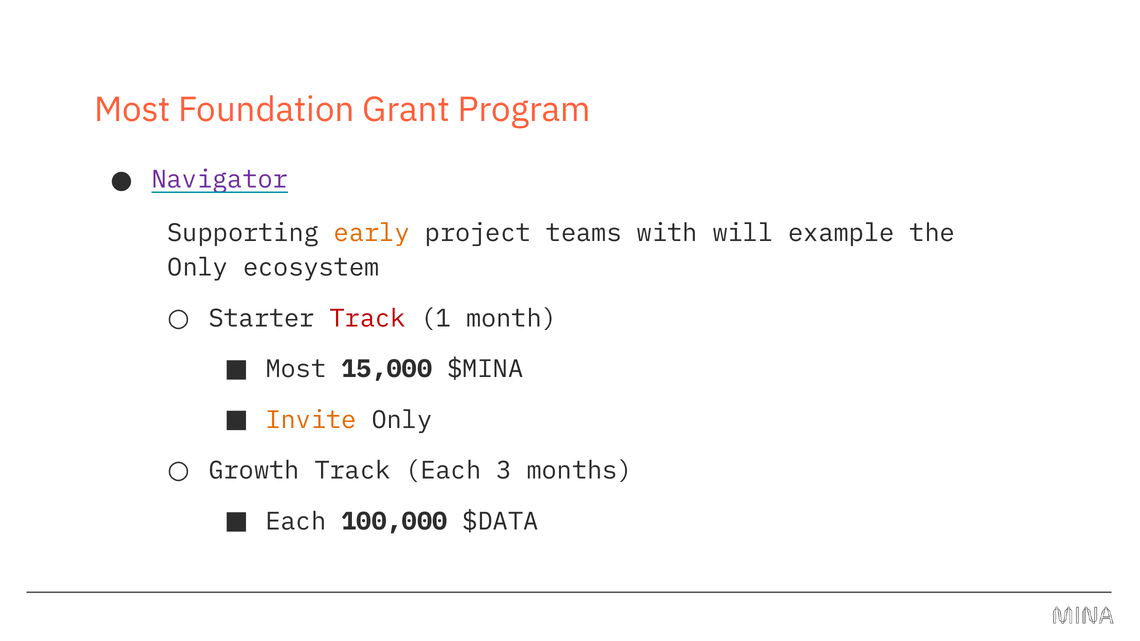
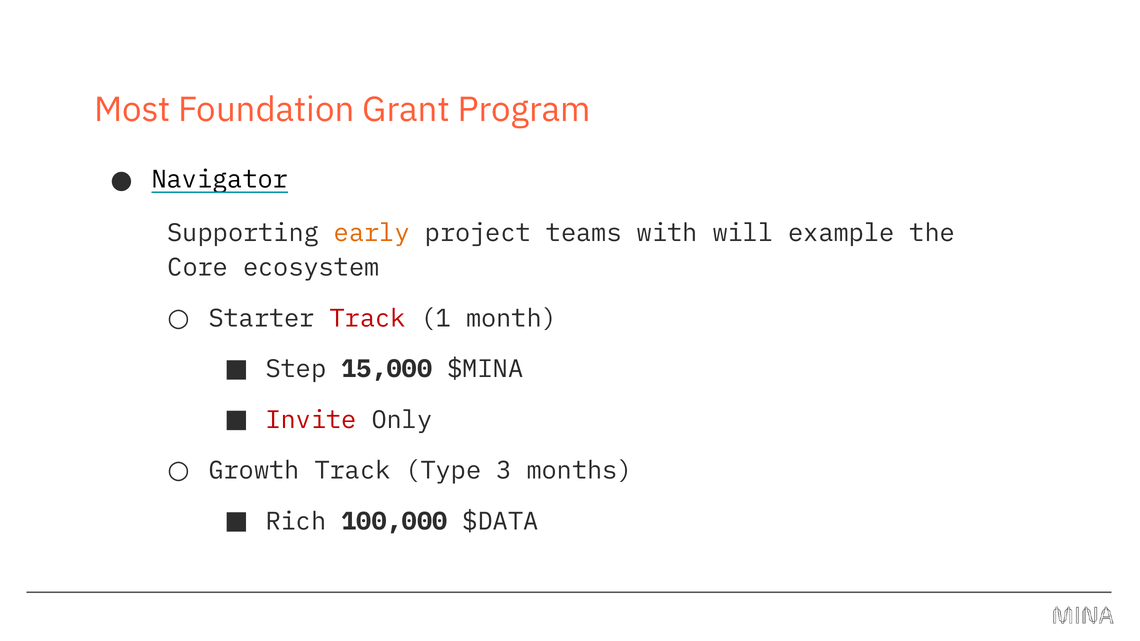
Navigator colour: purple -> black
Only at (198, 268): Only -> Core
Most at (296, 369): Most -> Step
Invite colour: orange -> red
Track Each: Each -> Type
Each at (296, 522): Each -> Rich
